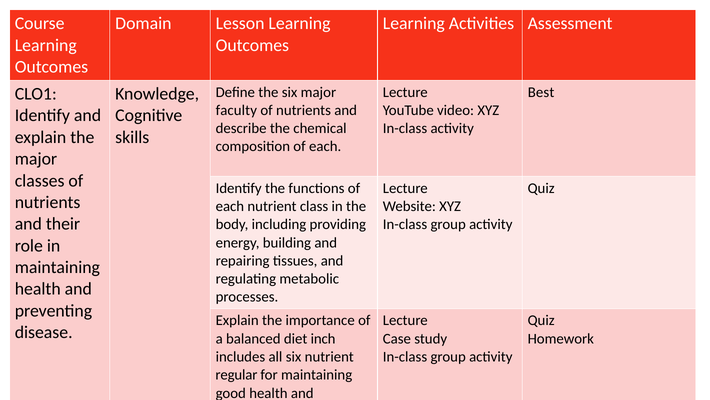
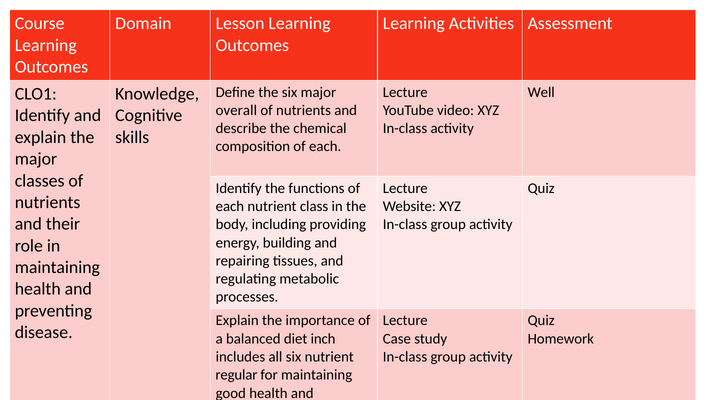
Best: Best -> Well
faculty: faculty -> overall
